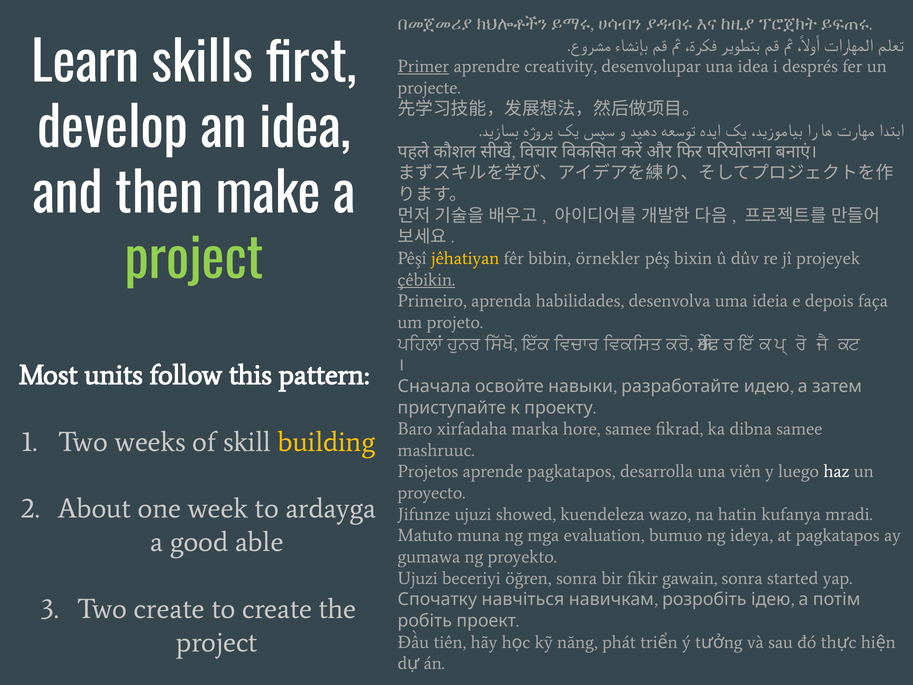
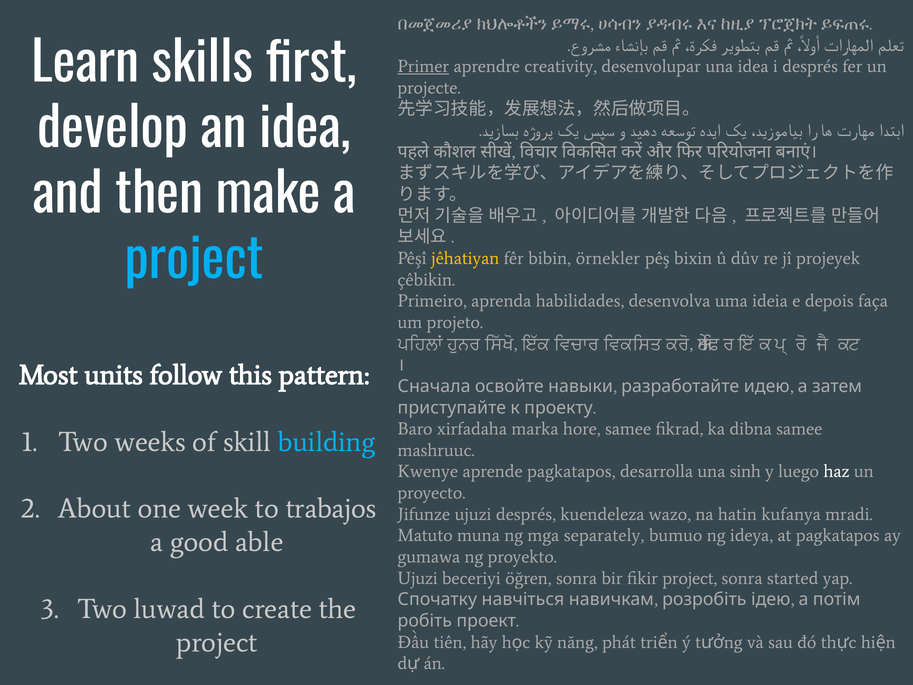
project at (194, 260) colour: light green -> light blue
çêbikin underline: present -> none
building colour: yellow -> light blue
Projetos: Projetos -> Kwenye
viên: viên -> sinh
ardayga: ardayga -> trabajos
ujuzi showed: showed -> després
evaluation: evaluation -> separately
fikir gawain: gawain -> project
Two create: create -> luwad
